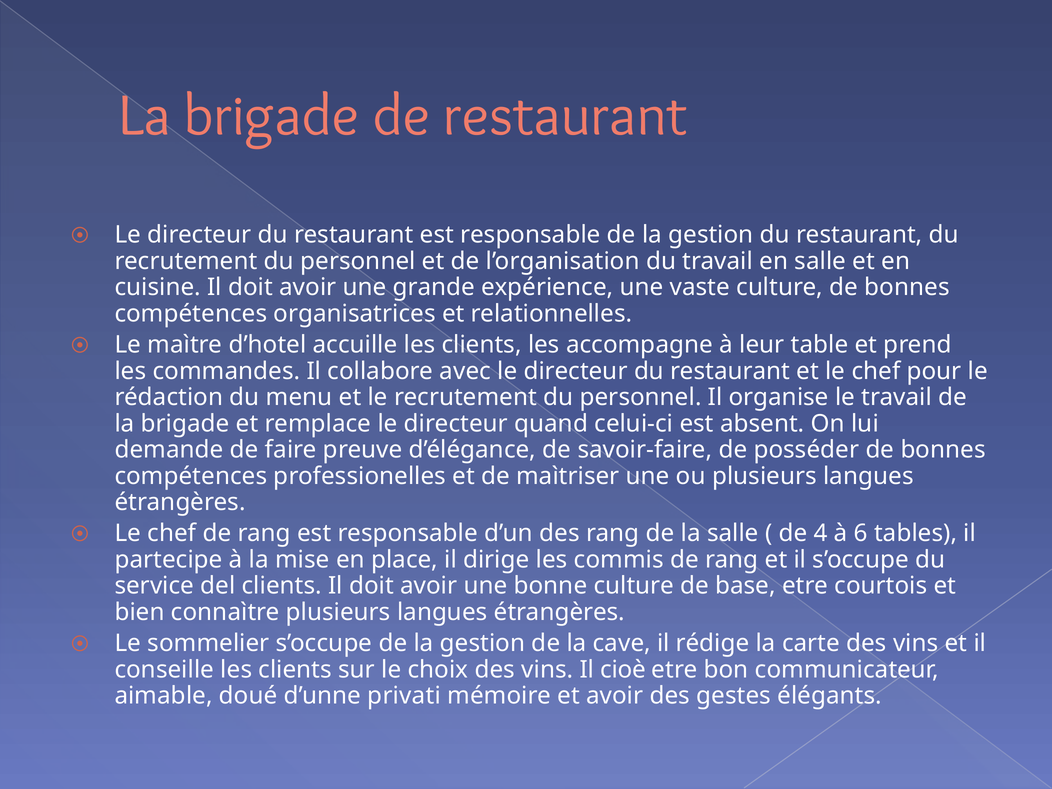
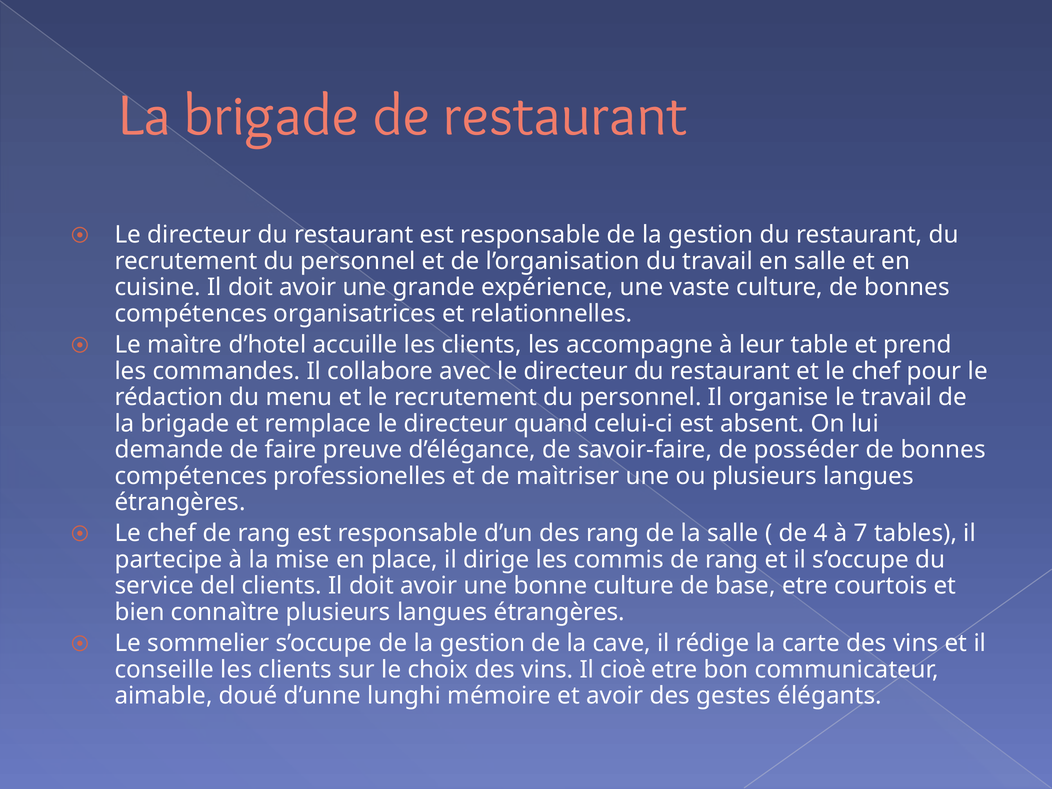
6: 6 -> 7
privati: privati -> lunghi
